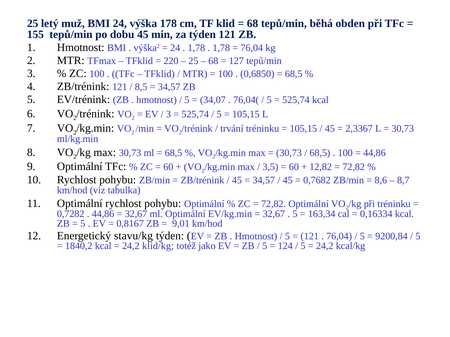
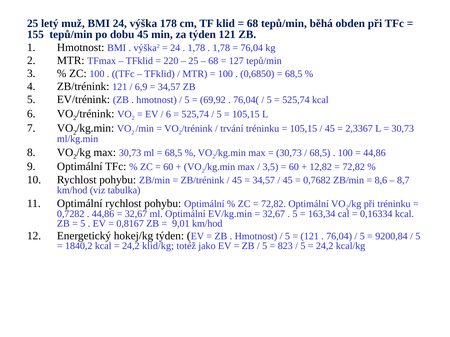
8,5: 8,5 -> 6,9
34,07: 34,07 -> 69,92
3 at (168, 114): 3 -> 6
stavu/kg: stavu/kg -> hokej/kg
124: 124 -> 823
